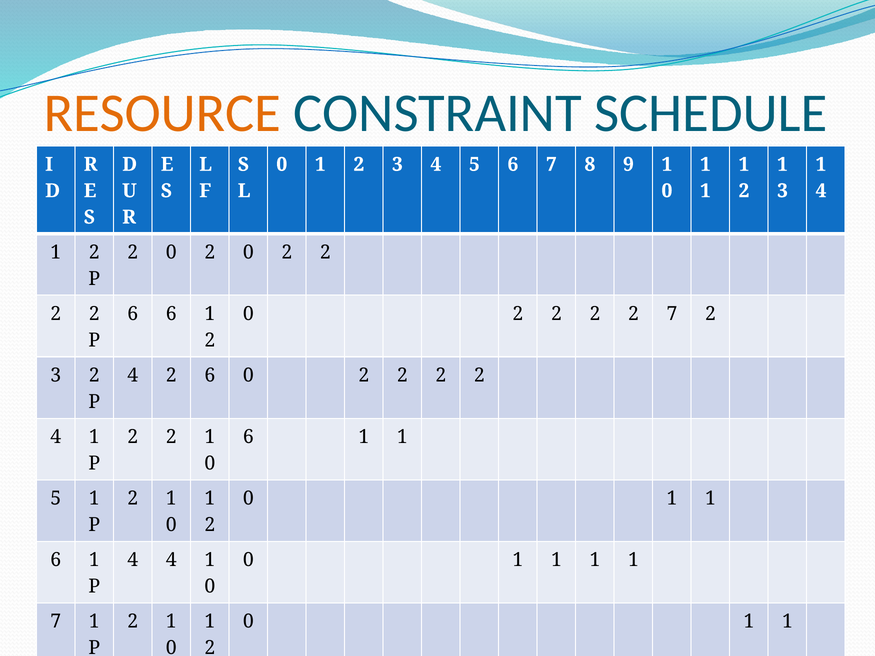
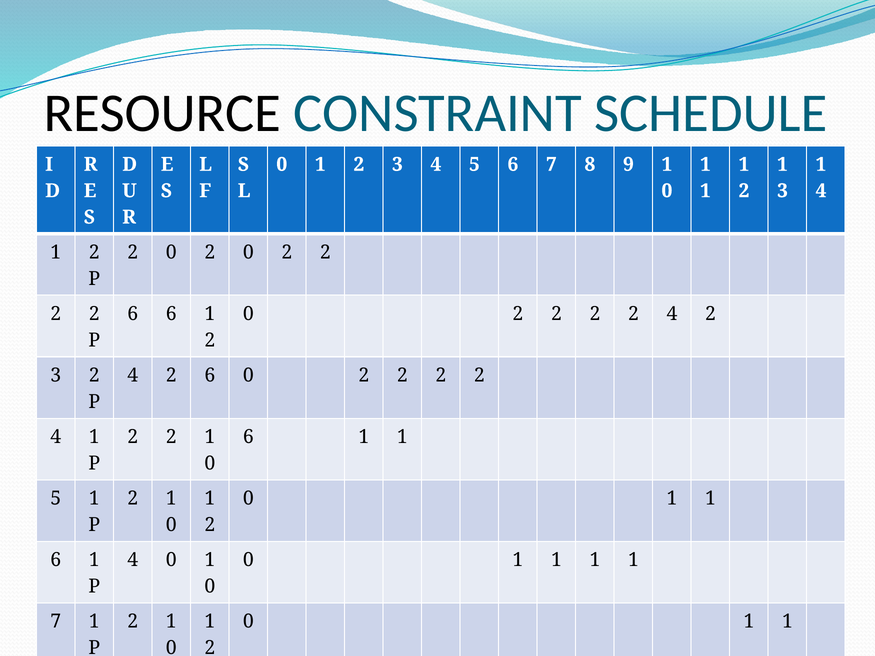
RESOURCE at (162, 113) colour: orange -> black
7 at (672, 314): 7 -> 4
4 4: 4 -> 0
